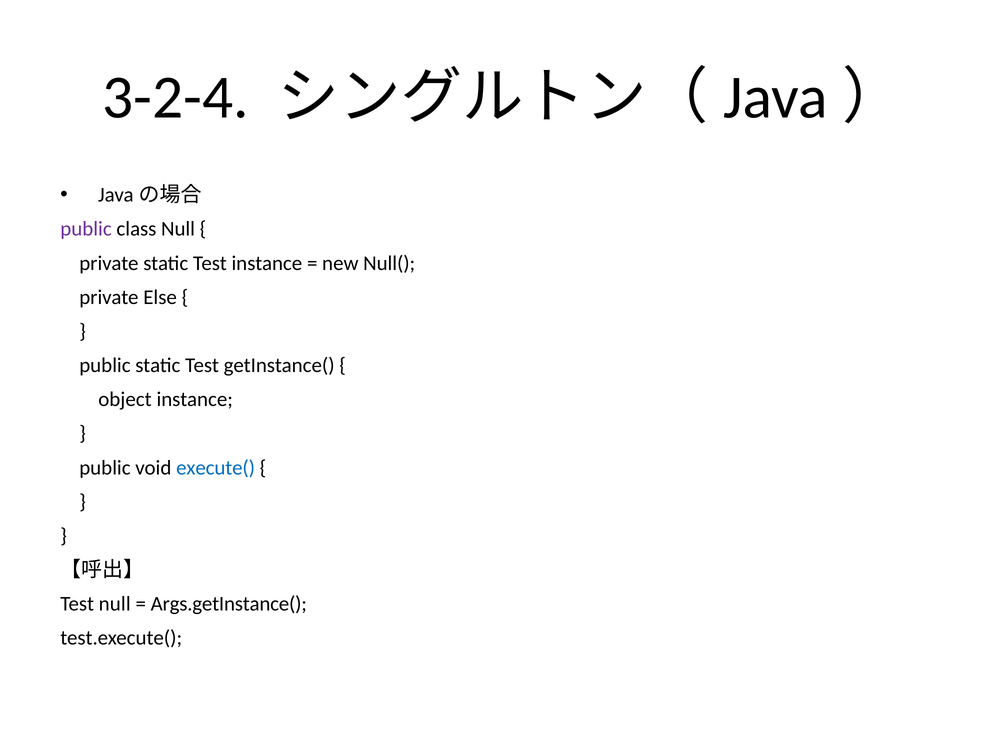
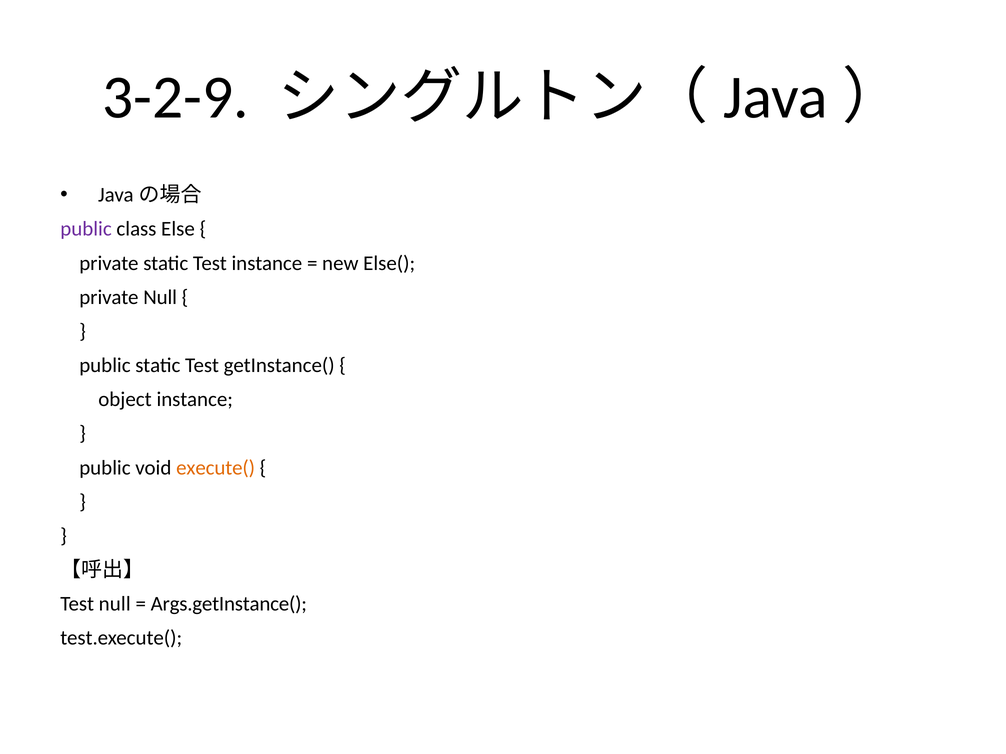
3-2-4: 3-2-4 -> 3-2-9
class Null: Null -> Else
Null(: Null( -> Else(
private Else: Else -> Null
execute( colour: blue -> orange
